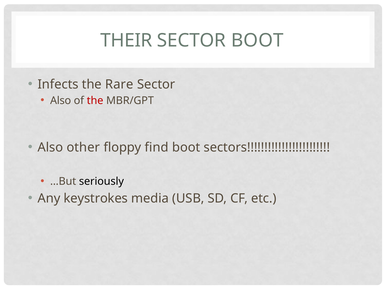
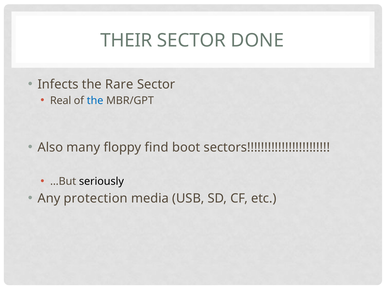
SECTOR BOOT: BOOT -> DONE
Also at (61, 101): Also -> Real
the at (95, 101) colour: red -> blue
other: other -> many
keystrokes: keystrokes -> protection
